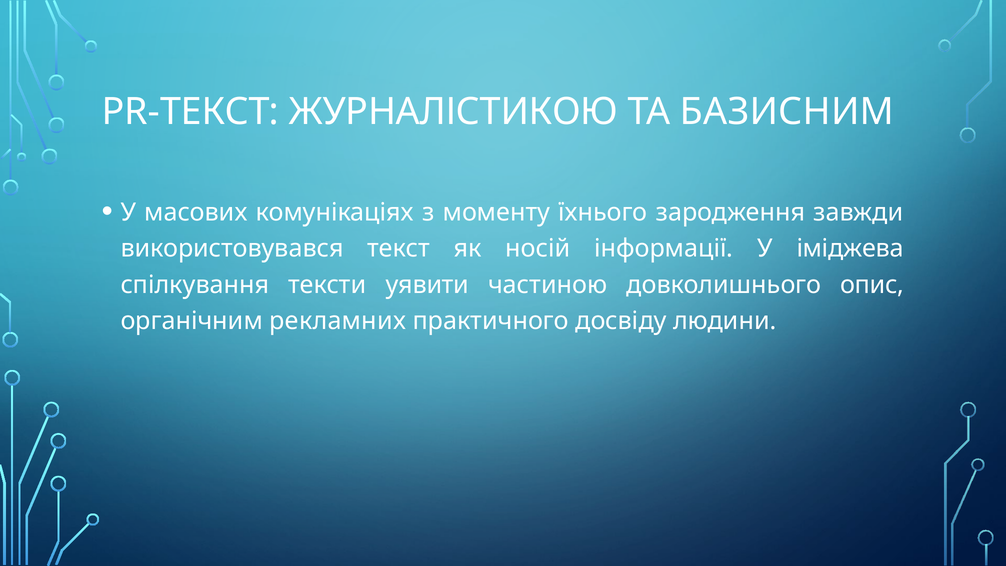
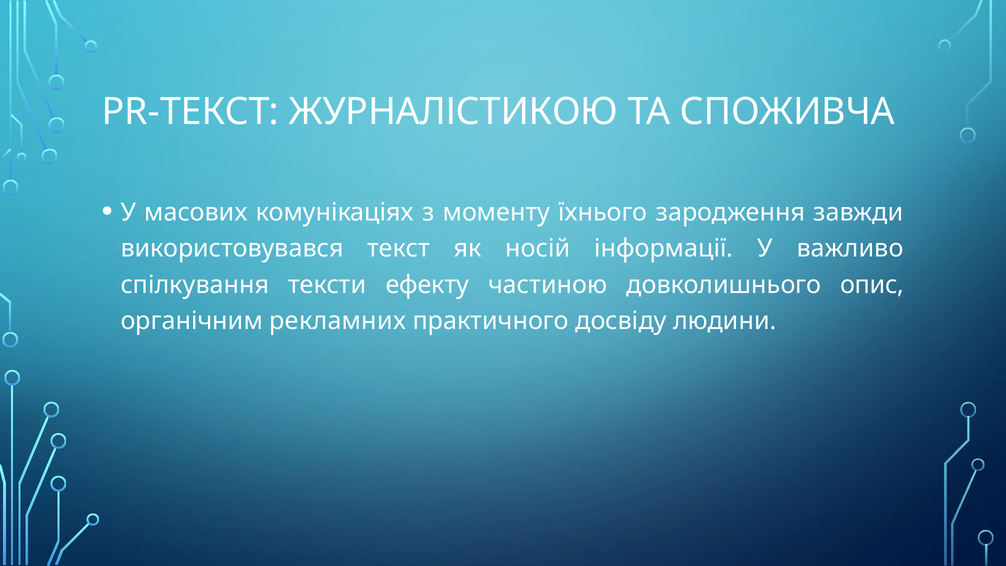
БАЗИСНИМ: БАЗИСНИМ -> СПОЖИВЧА
іміджева: іміджева -> важливо
уявити: уявити -> ефекту
